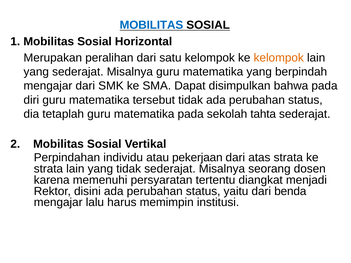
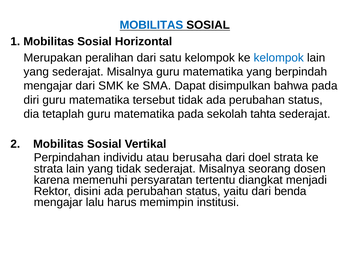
kelompok at (279, 58) colour: orange -> blue
pekerjaan: pekerjaan -> berusaha
atas: atas -> doel
